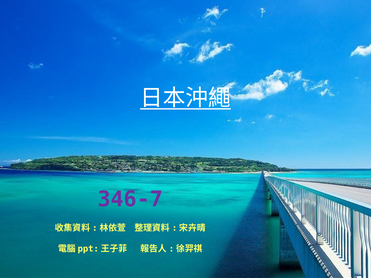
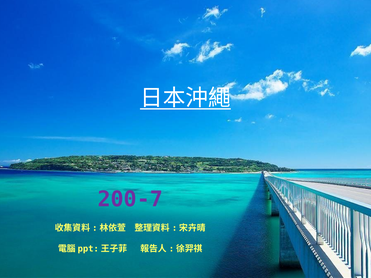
346-7: 346-7 -> 200-7
